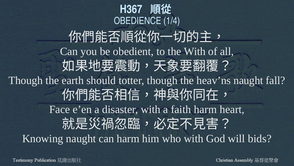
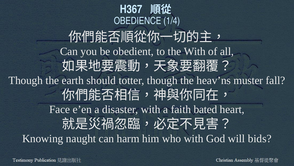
heav’ns naught: naught -> muster
faith harm: harm -> bated
